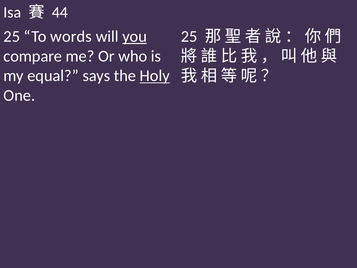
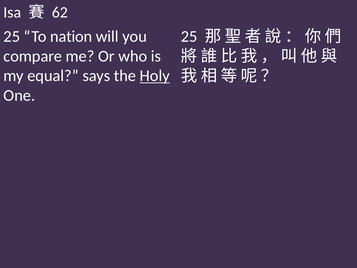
44: 44 -> 62
words: words -> nation
you underline: present -> none
